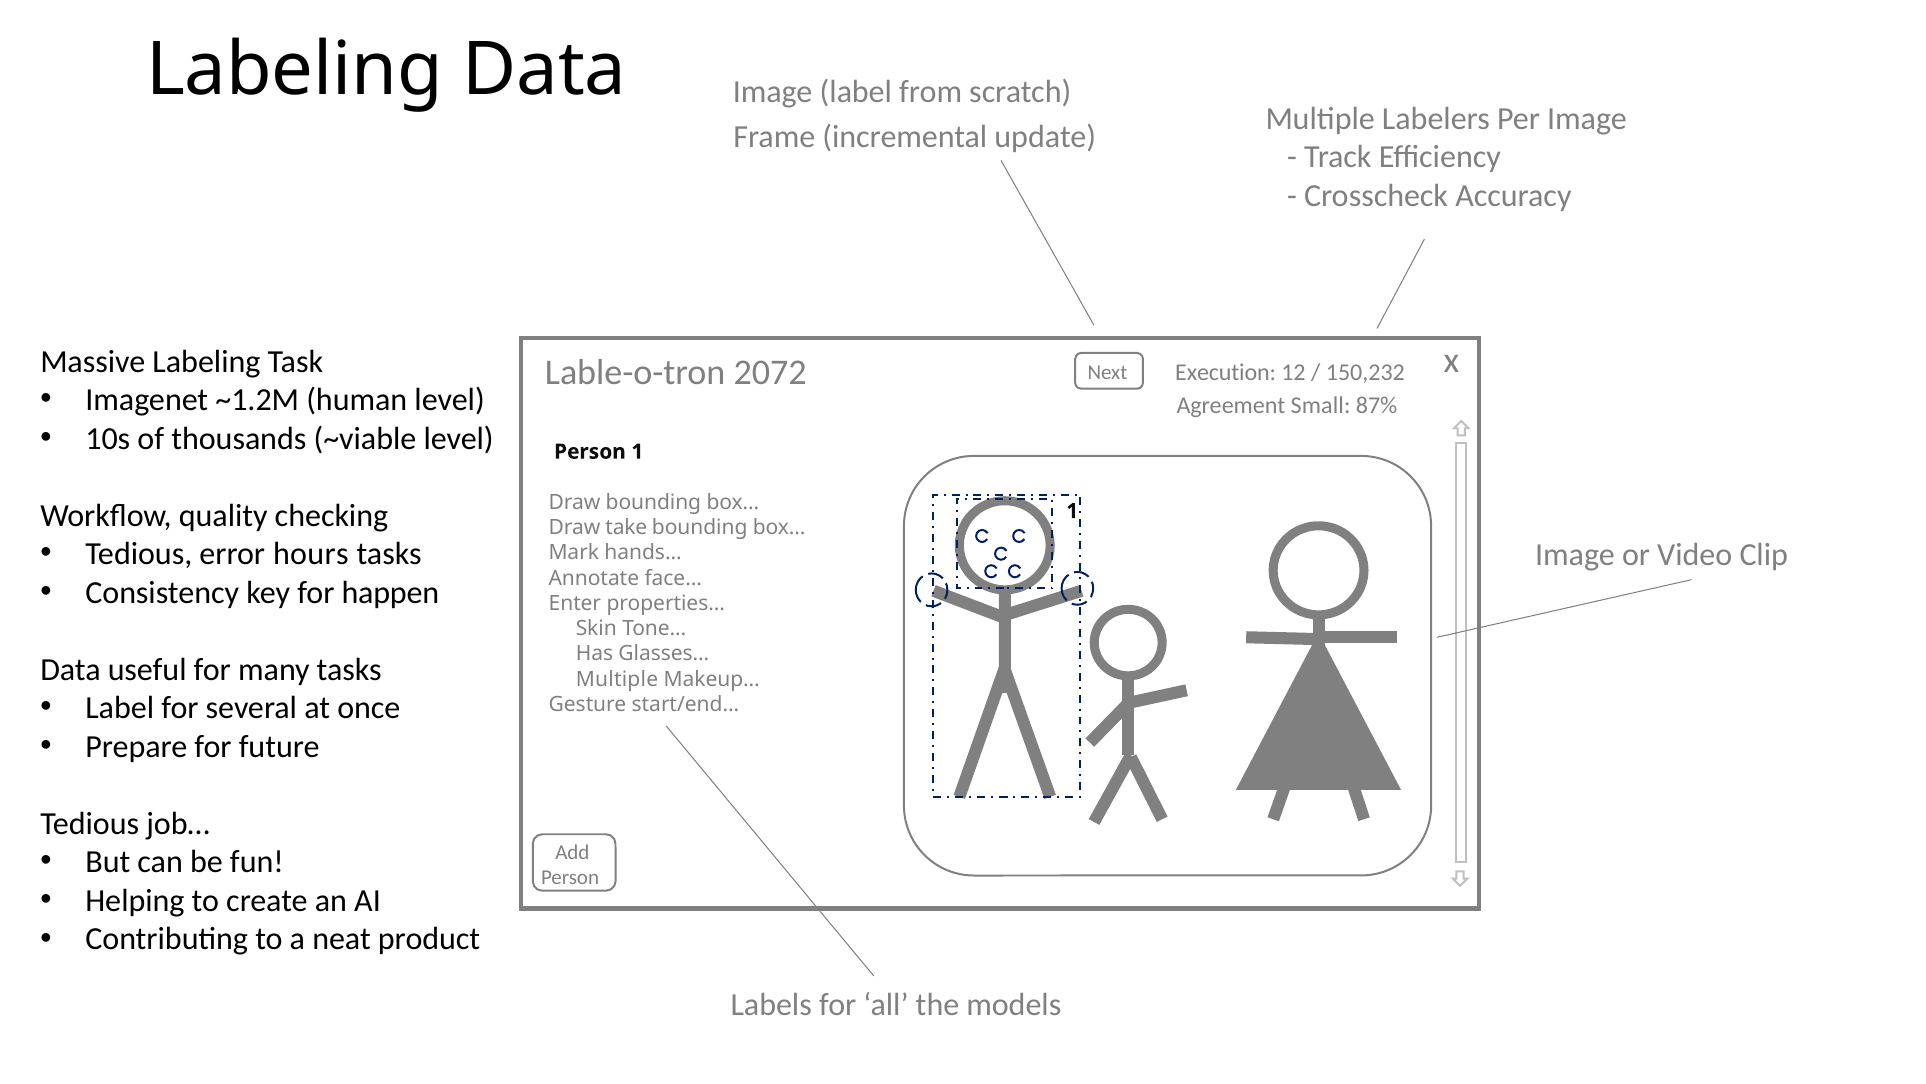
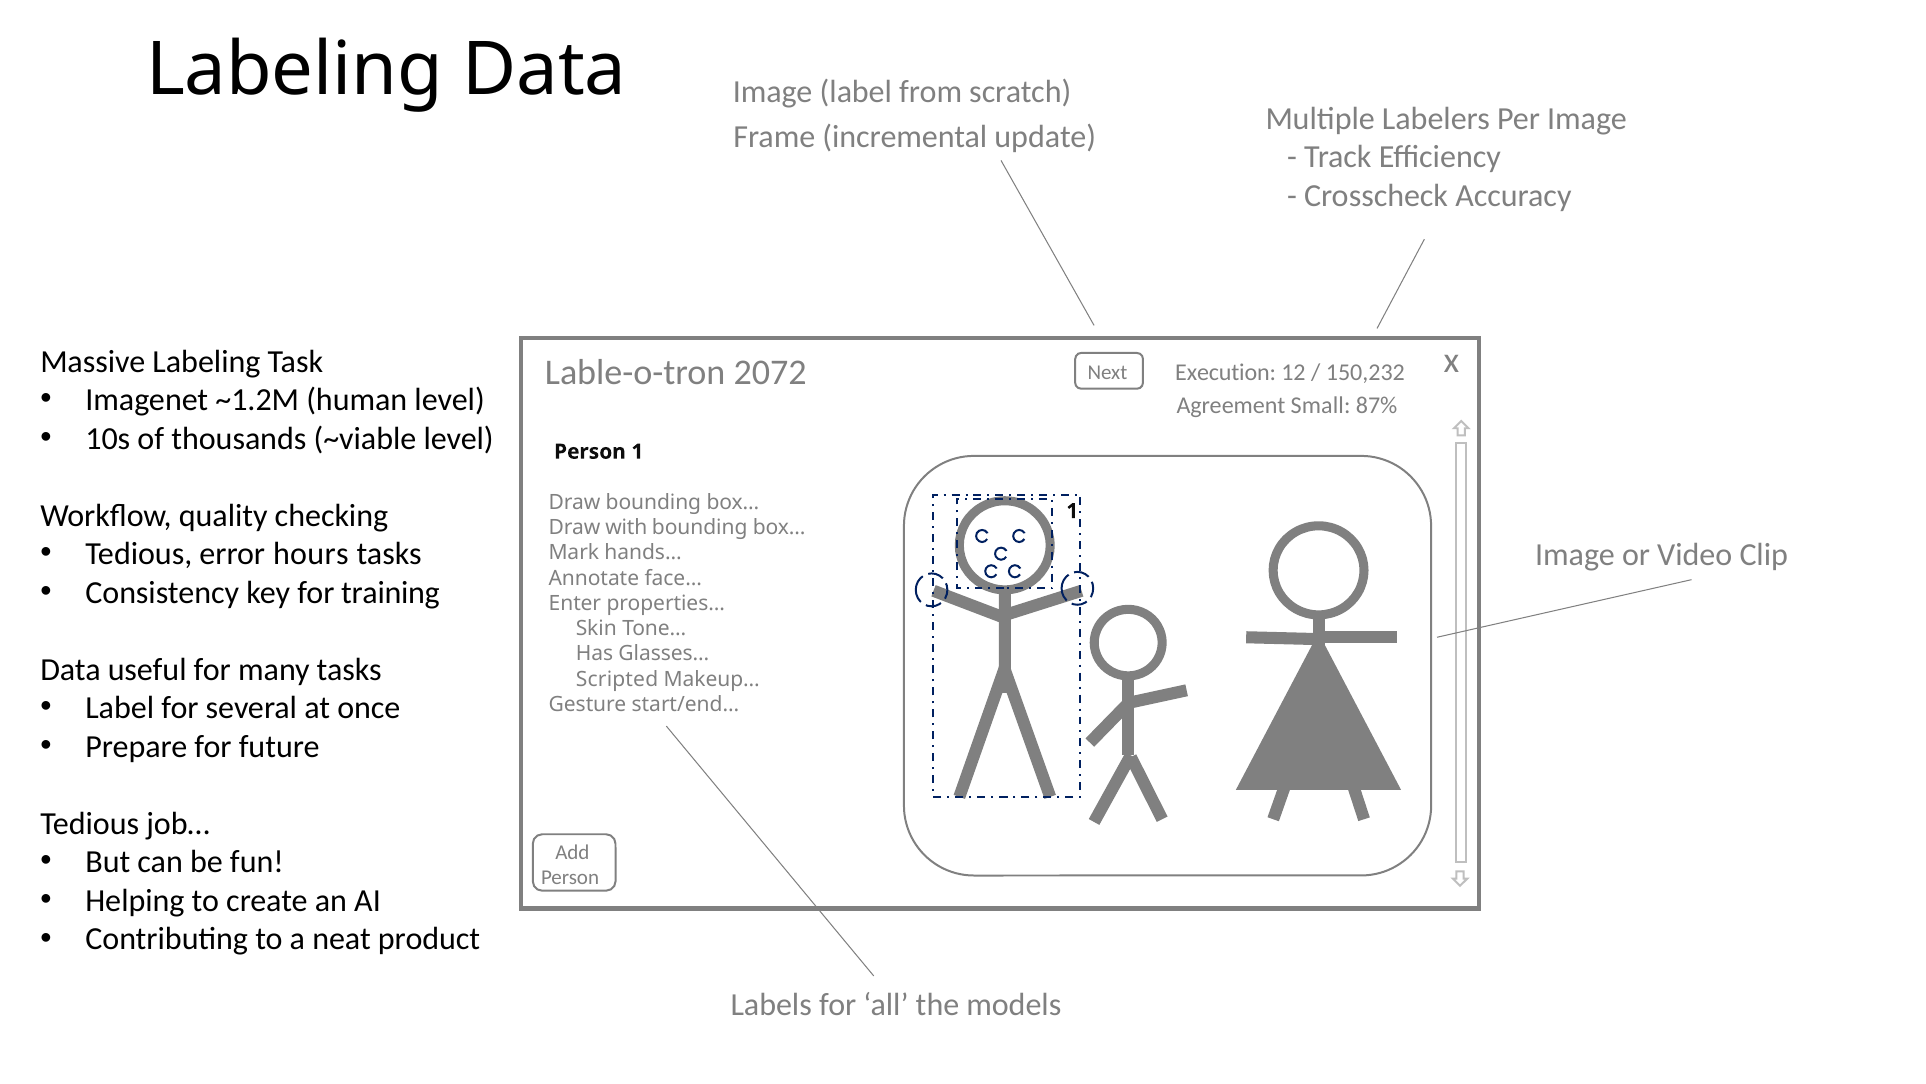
take: take -> with
happen: happen -> training
Multiple at (617, 679): Multiple -> Scripted
